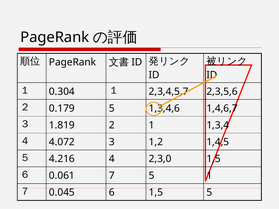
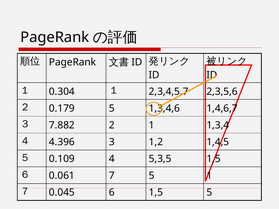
1.819: 1.819 -> 7.882
4.072: 4.072 -> 4.396
4.216: 4.216 -> 0.109
2,3,0: 2,3,0 -> 5,3,5
